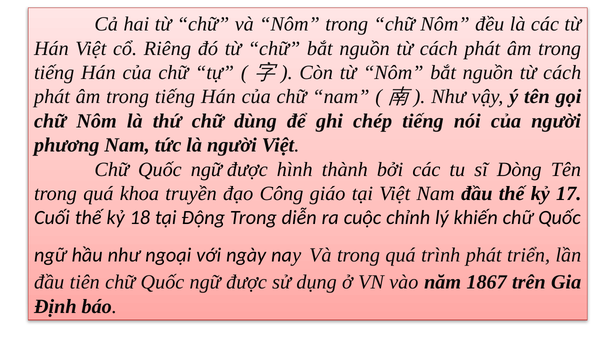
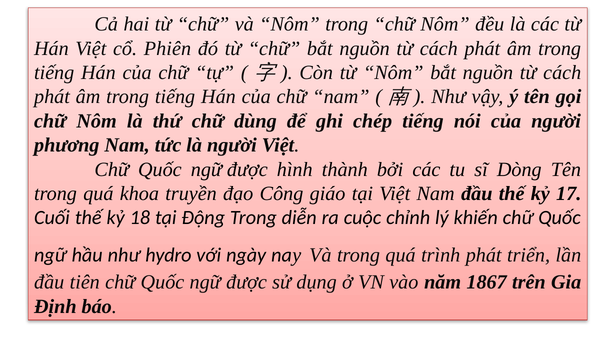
Riêng: Riêng -> Phiên
ngoại: ngoại -> hydro
